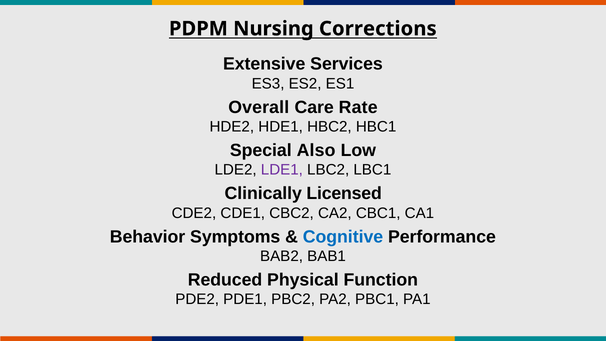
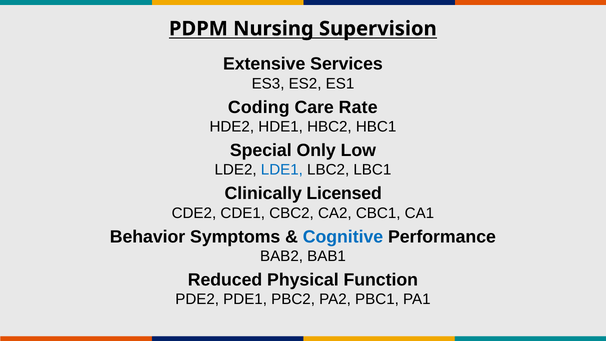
Corrections: Corrections -> Supervision
Overall: Overall -> Coding
Also: Also -> Only
LDE1 colour: purple -> blue
